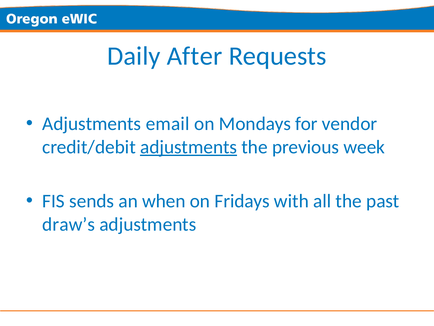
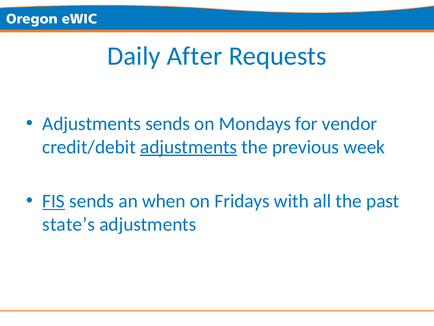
Adjustments email: email -> sends
FIS underline: none -> present
draw’s: draw’s -> state’s
